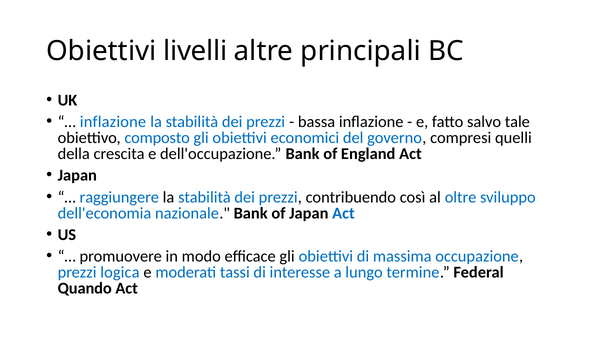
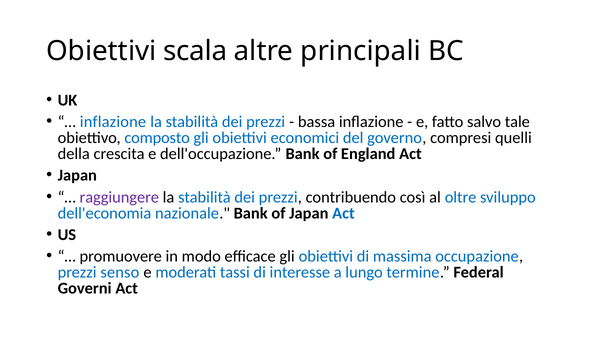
livelli: livelli -> scala
raggiungere colour: blue -> purple
logica: logica -> senso
Quando: Quando -> Governi
